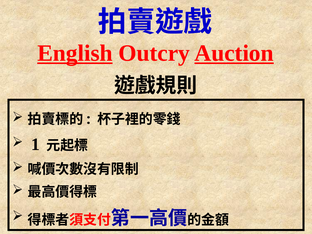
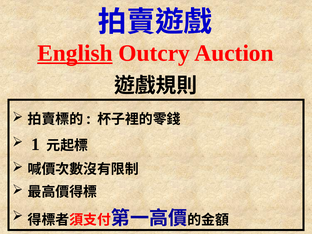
Auction underline: present -> none
